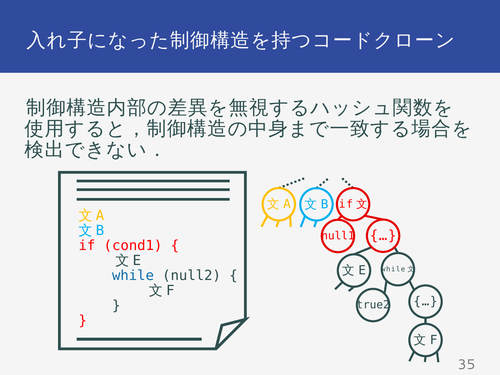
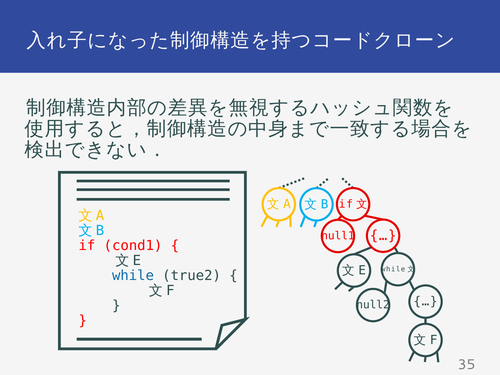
null2: null2 -> true2
true2: true2 -> null2
